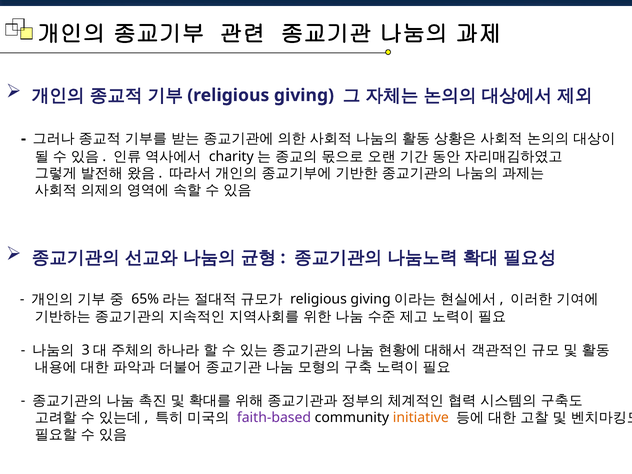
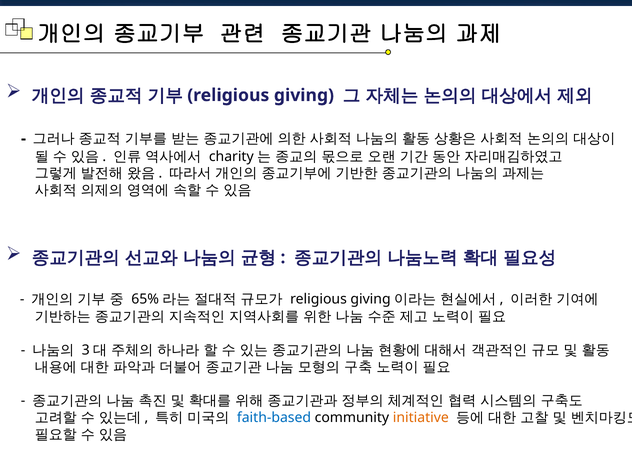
faith-based colour: purple -> blue
